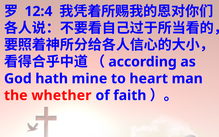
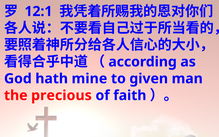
12:4: 12:4 -> 12:1
heart: heart -> given
whether: whether -> precious
